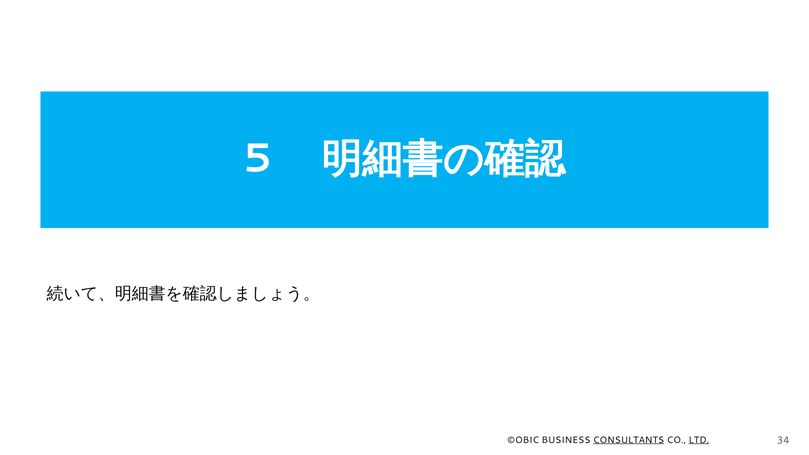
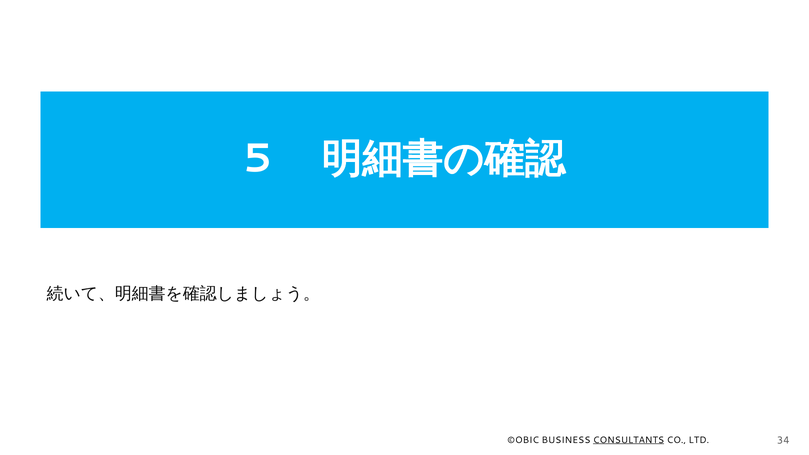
LTD underline: present -> none
